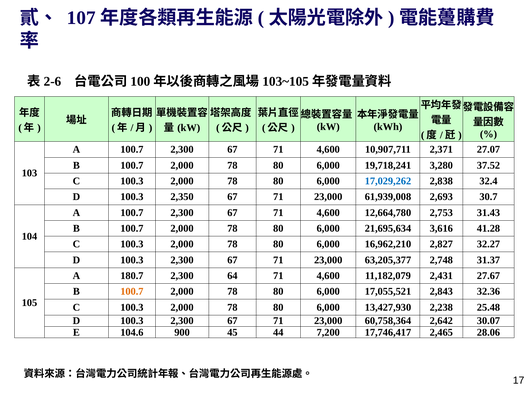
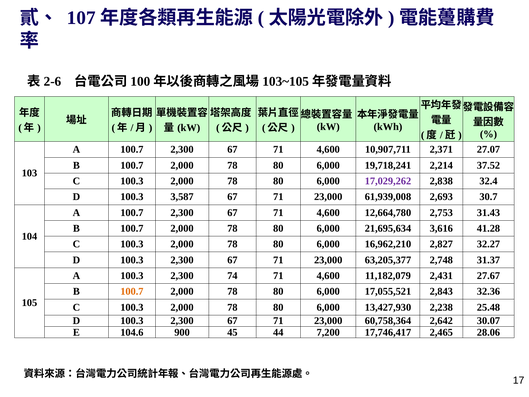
3,280: 3,280 -> 2,214
17,029,262 colour: blue -> purple
2,350: 2,350 -> 3,587
A 180.7: 180.7 -> 100.3
64: 64 -> 74
